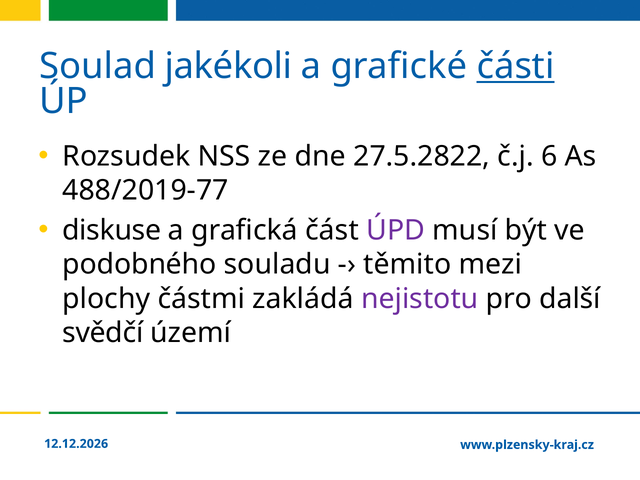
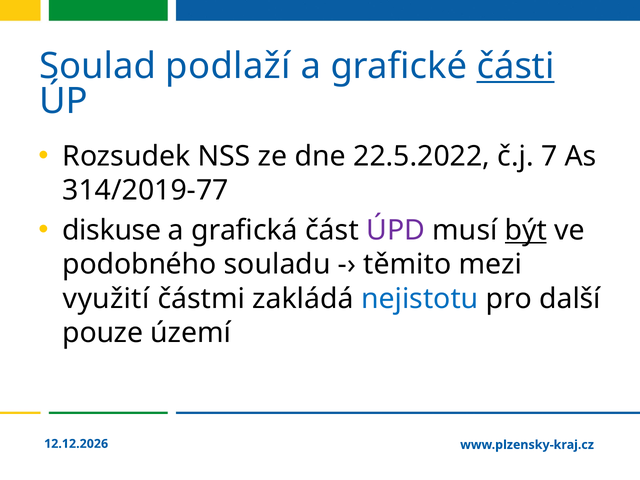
jakékoli: jakékoli -> podlaží
27.5.2822: 27.5.2822 -> 22.5.2022
6: 6 -> 7
488/2019-77: 488/2019-77 -> 314/2019-77
být underline: none -> present
plochy: plochy -> využití
nejistotu colour: purple -> blue
svědčí: svědčí -> pouze
